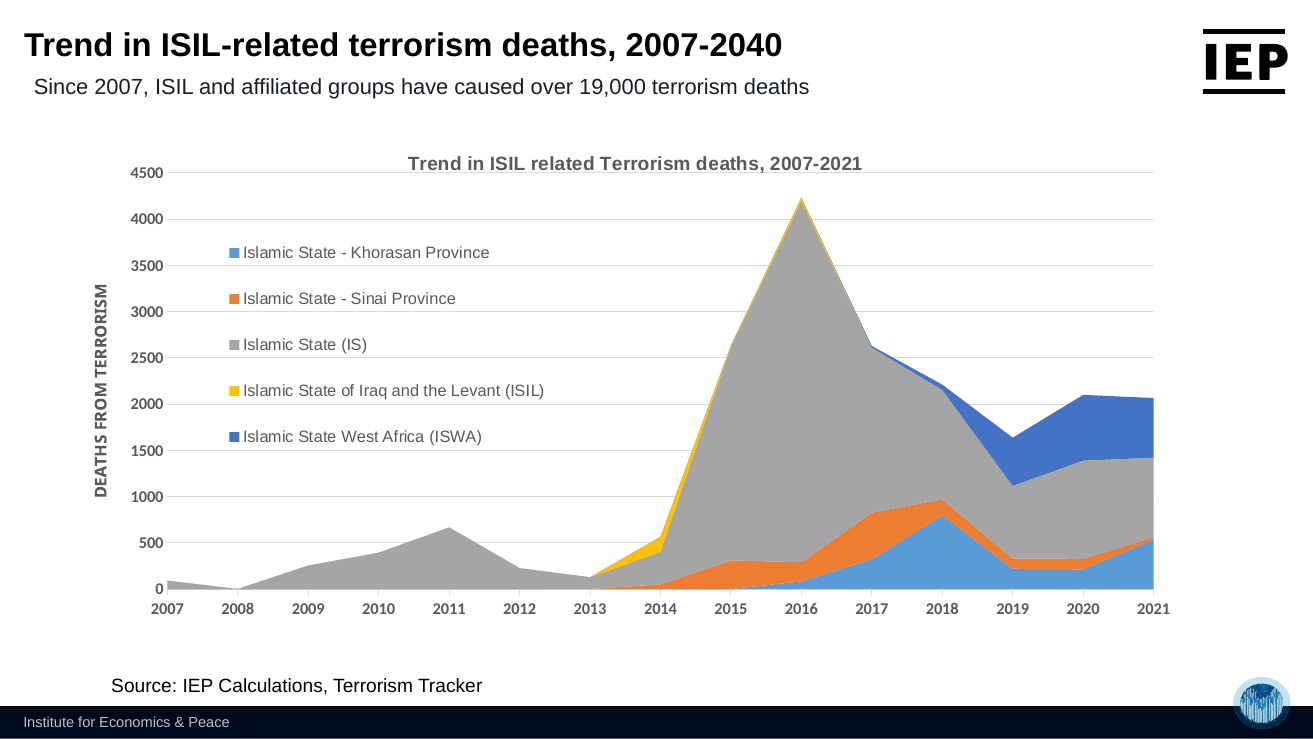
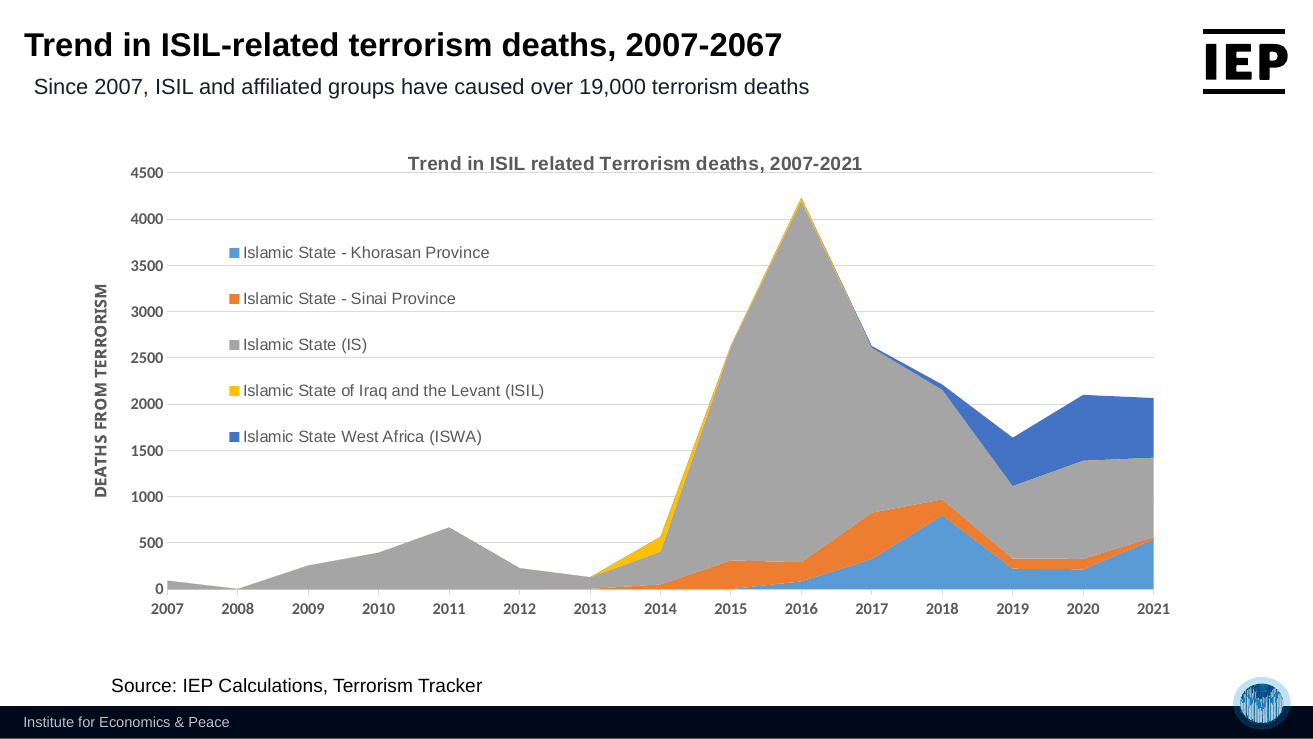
2007-2040: 2007-2040 -> 2007-2067
